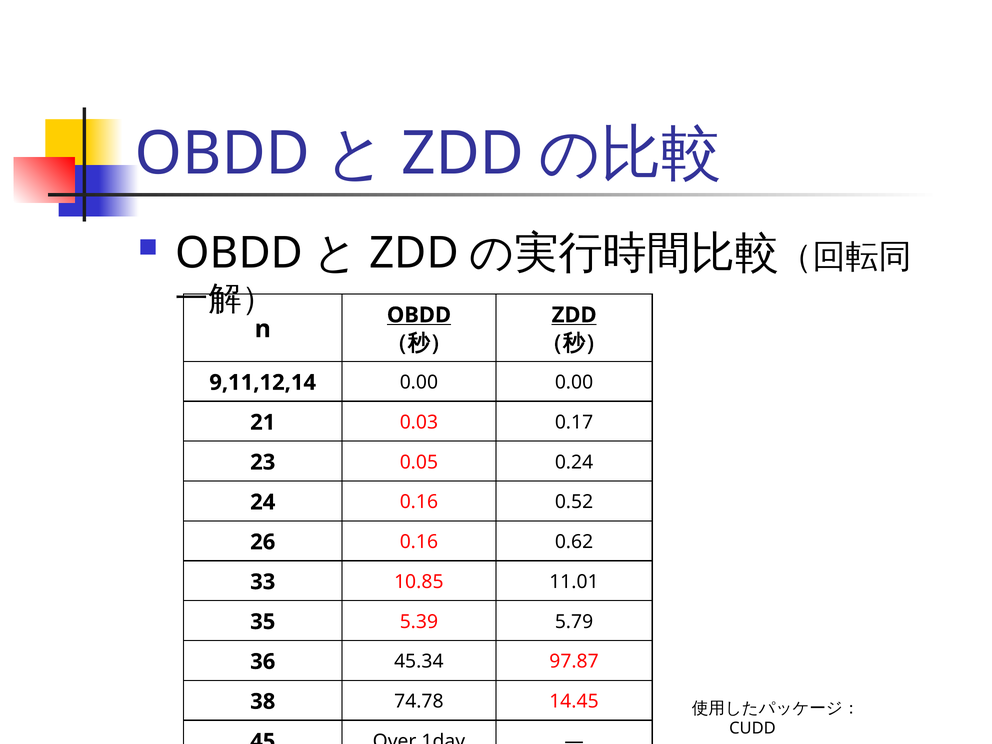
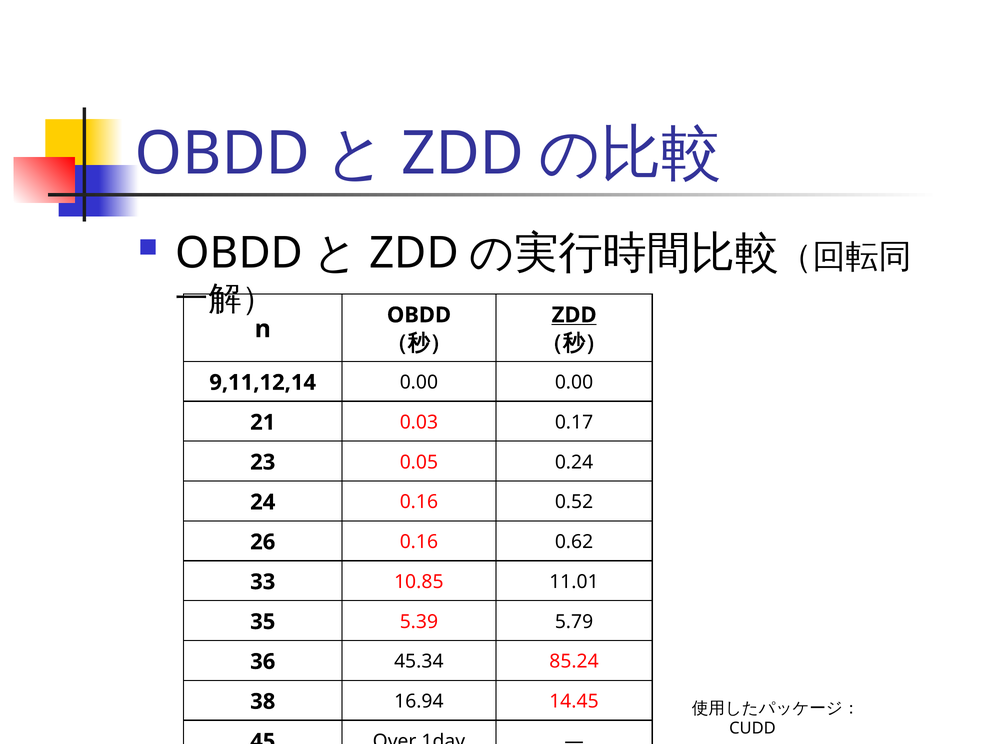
OBDD at (419, 315) underline: present -> none
97.87: 97.87 -> 85.24
74.78: 74.78 -> 16.94
